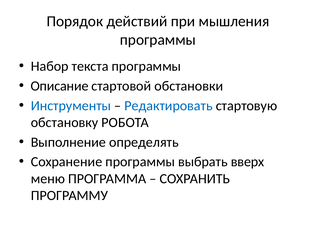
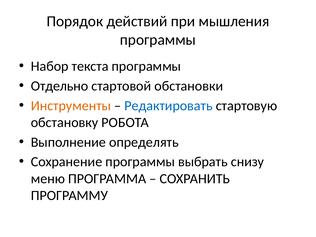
Описание: Описание -> Отдельно
Инструменты colour: blue -> orange
вверх: вверх -> снизу
